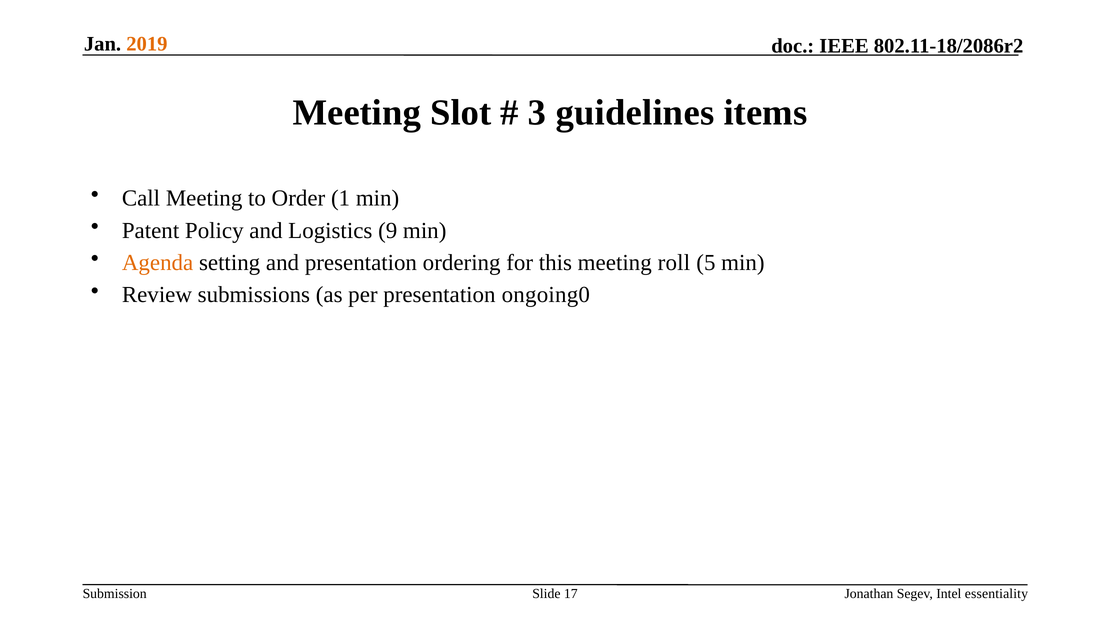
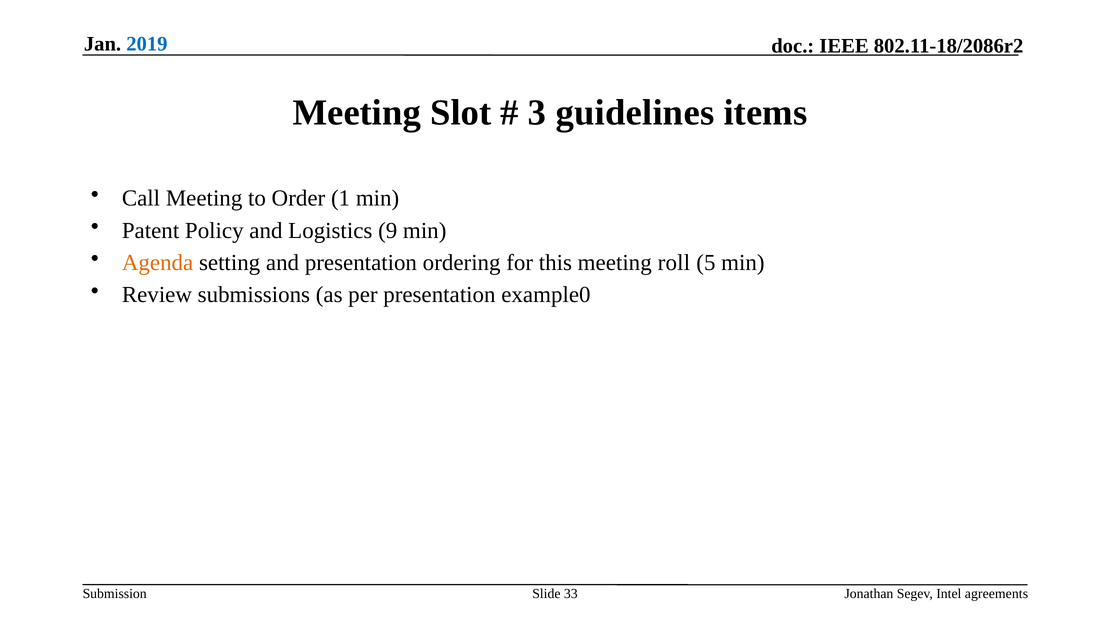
2019 colour: orange -> blue
ongoing0: ongoing0 -> example0
17: 17 -> 33
essentiality: essentiality -> agreements
